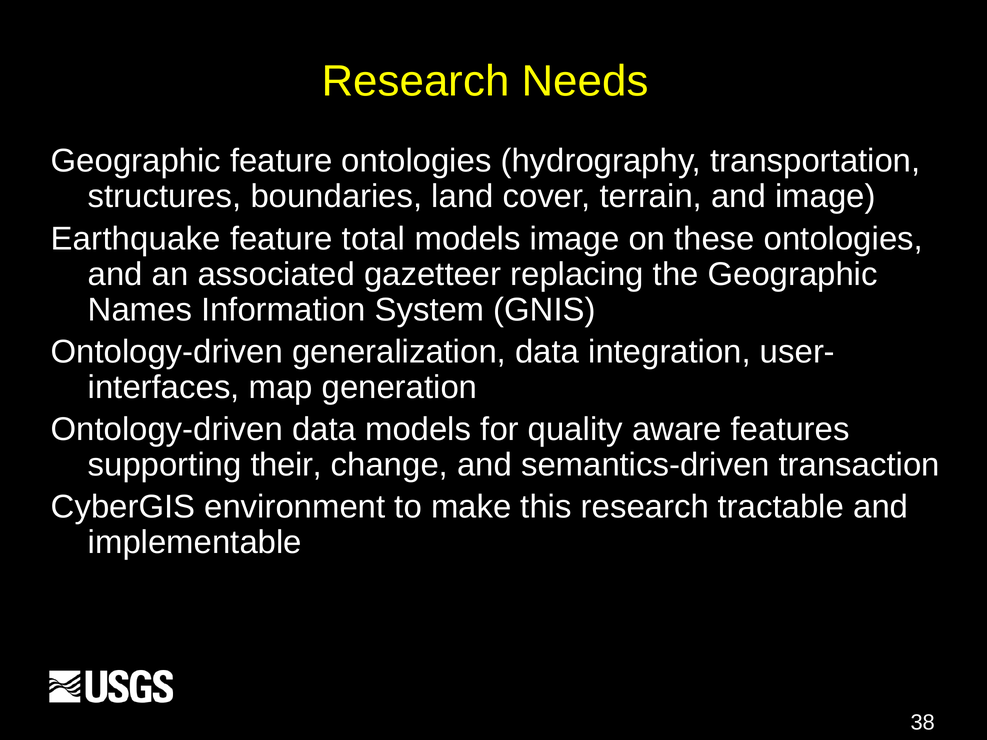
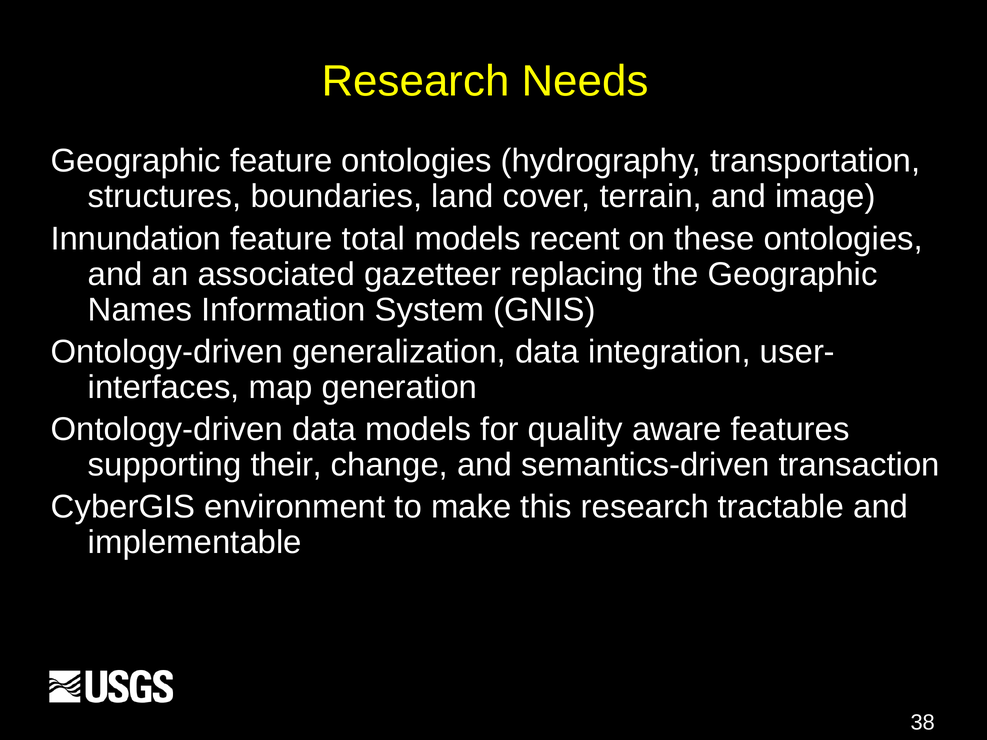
Earthquake: Earthquake -> Innundation
models image: image -> recent
